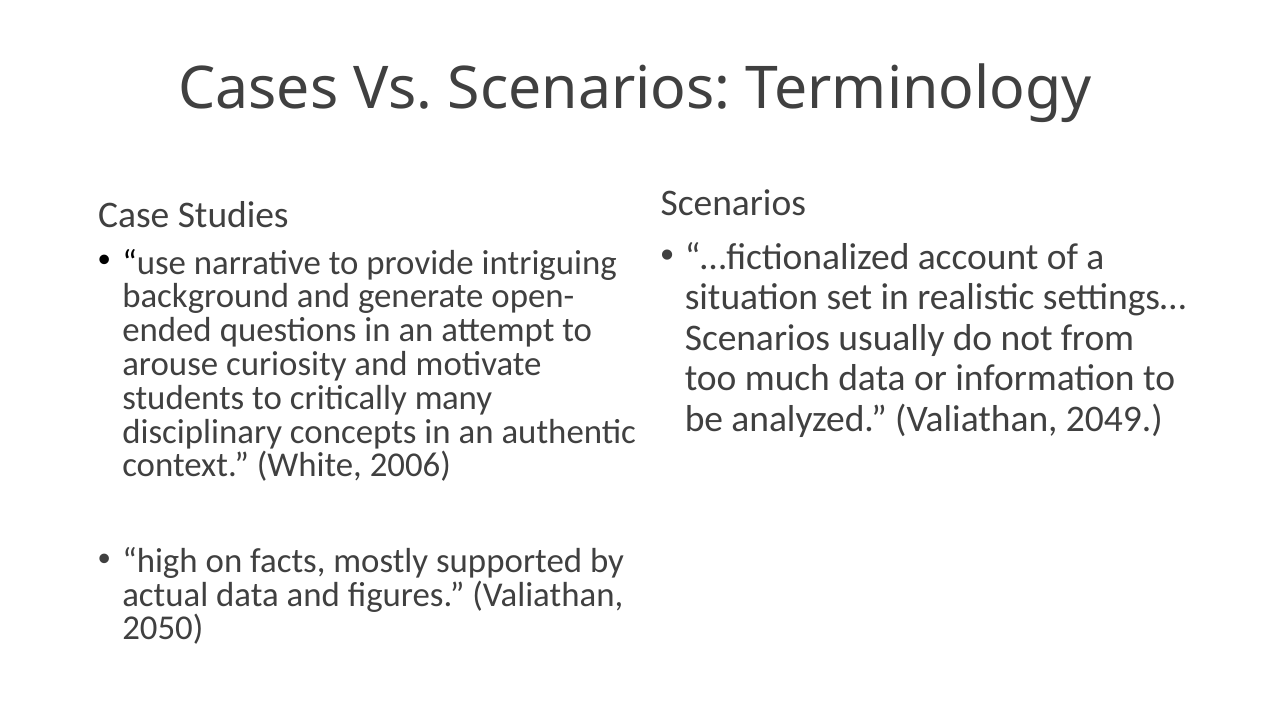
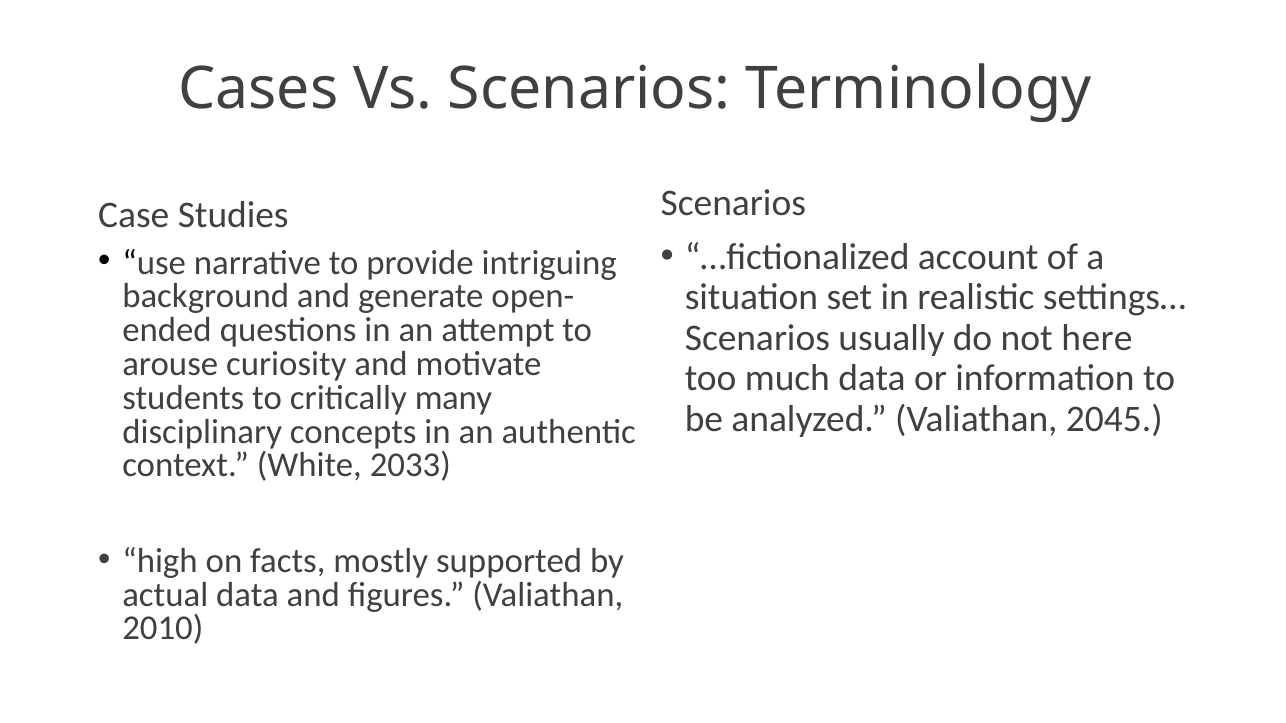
from: from -> here
2049: 2049 -> 2045
2006: 2006 -> 2033
2050: 2050 -> 2010
